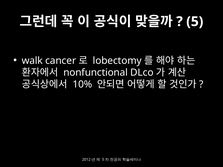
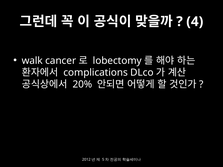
5 at (195, 22): 5 -> 4
nonfunctional: nonfunctional -> complications
10%: 10% -> 20%
